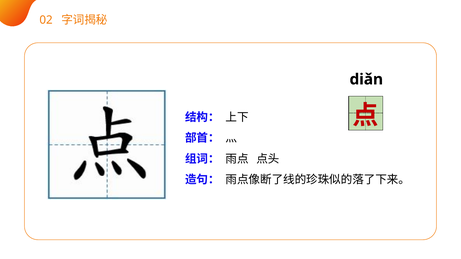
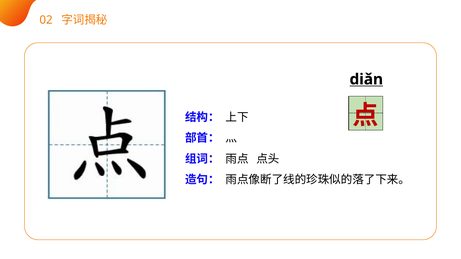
diǎn underline: none -> present
